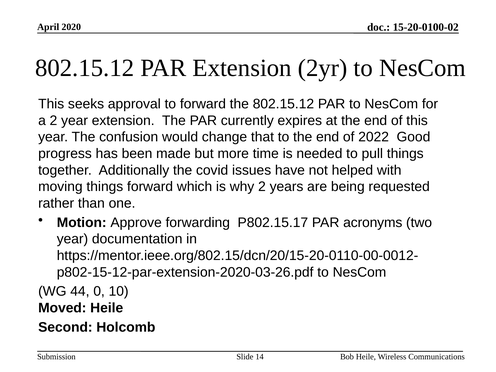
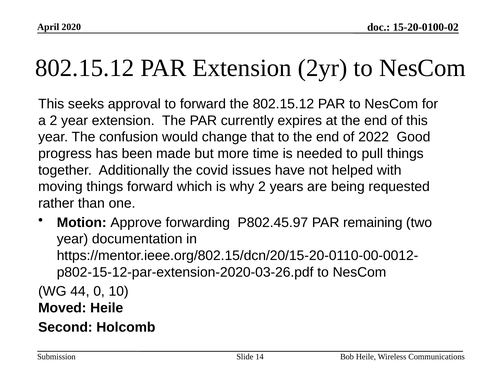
P802.15.17: P802.15.17 -> P802.45.97
acronyms: acronyms -> remaining
